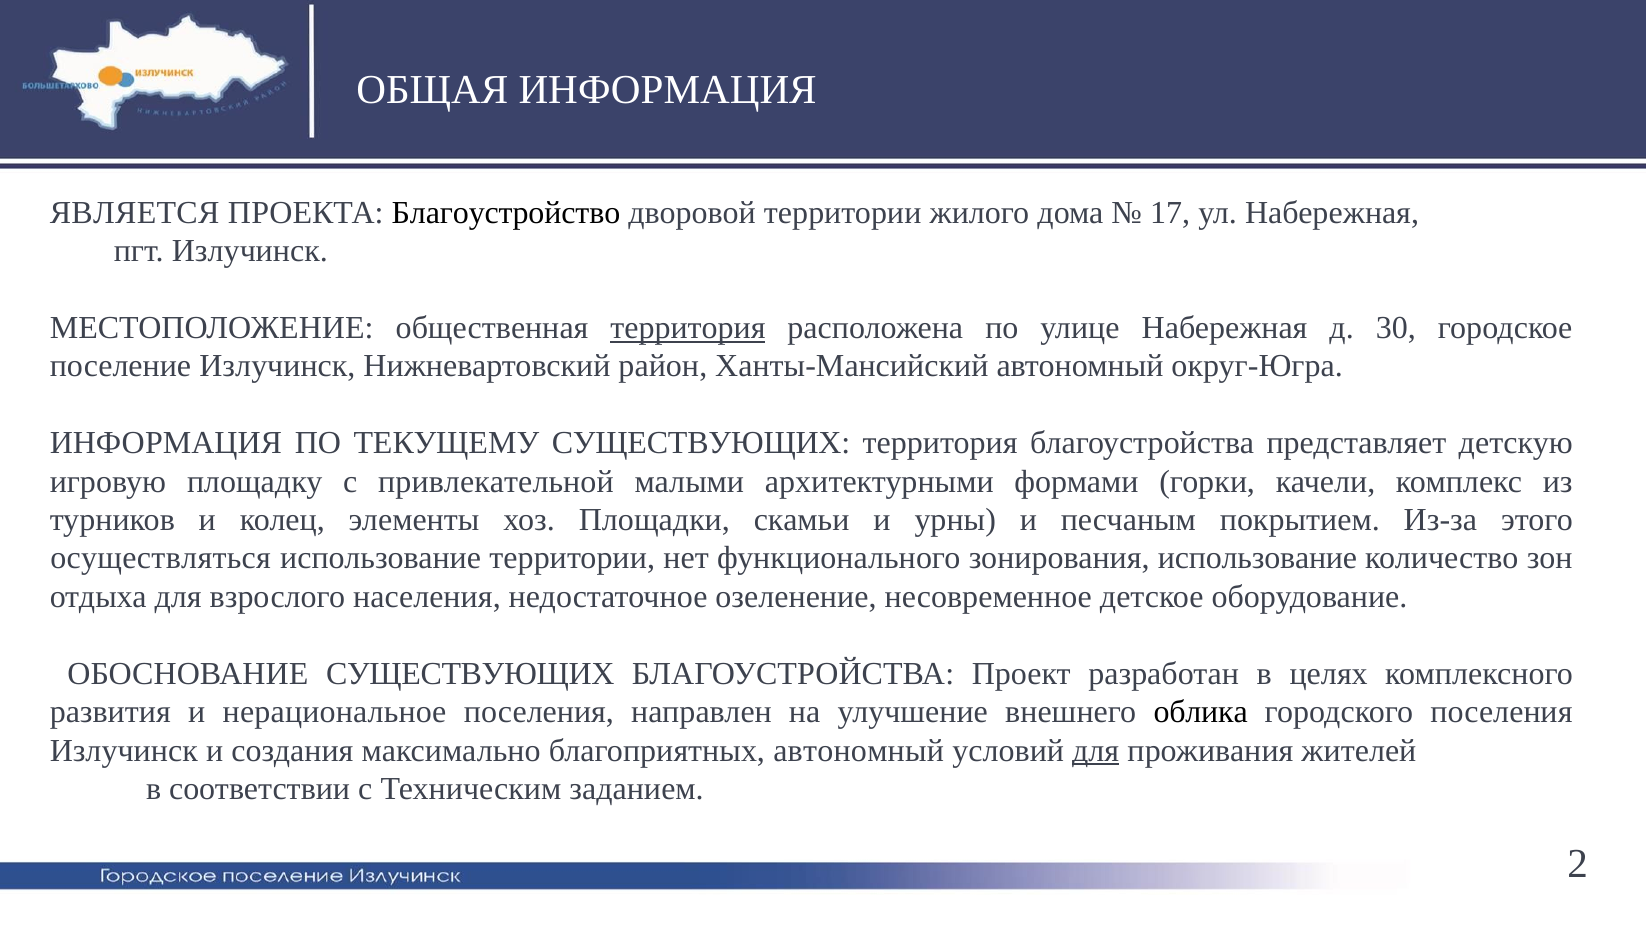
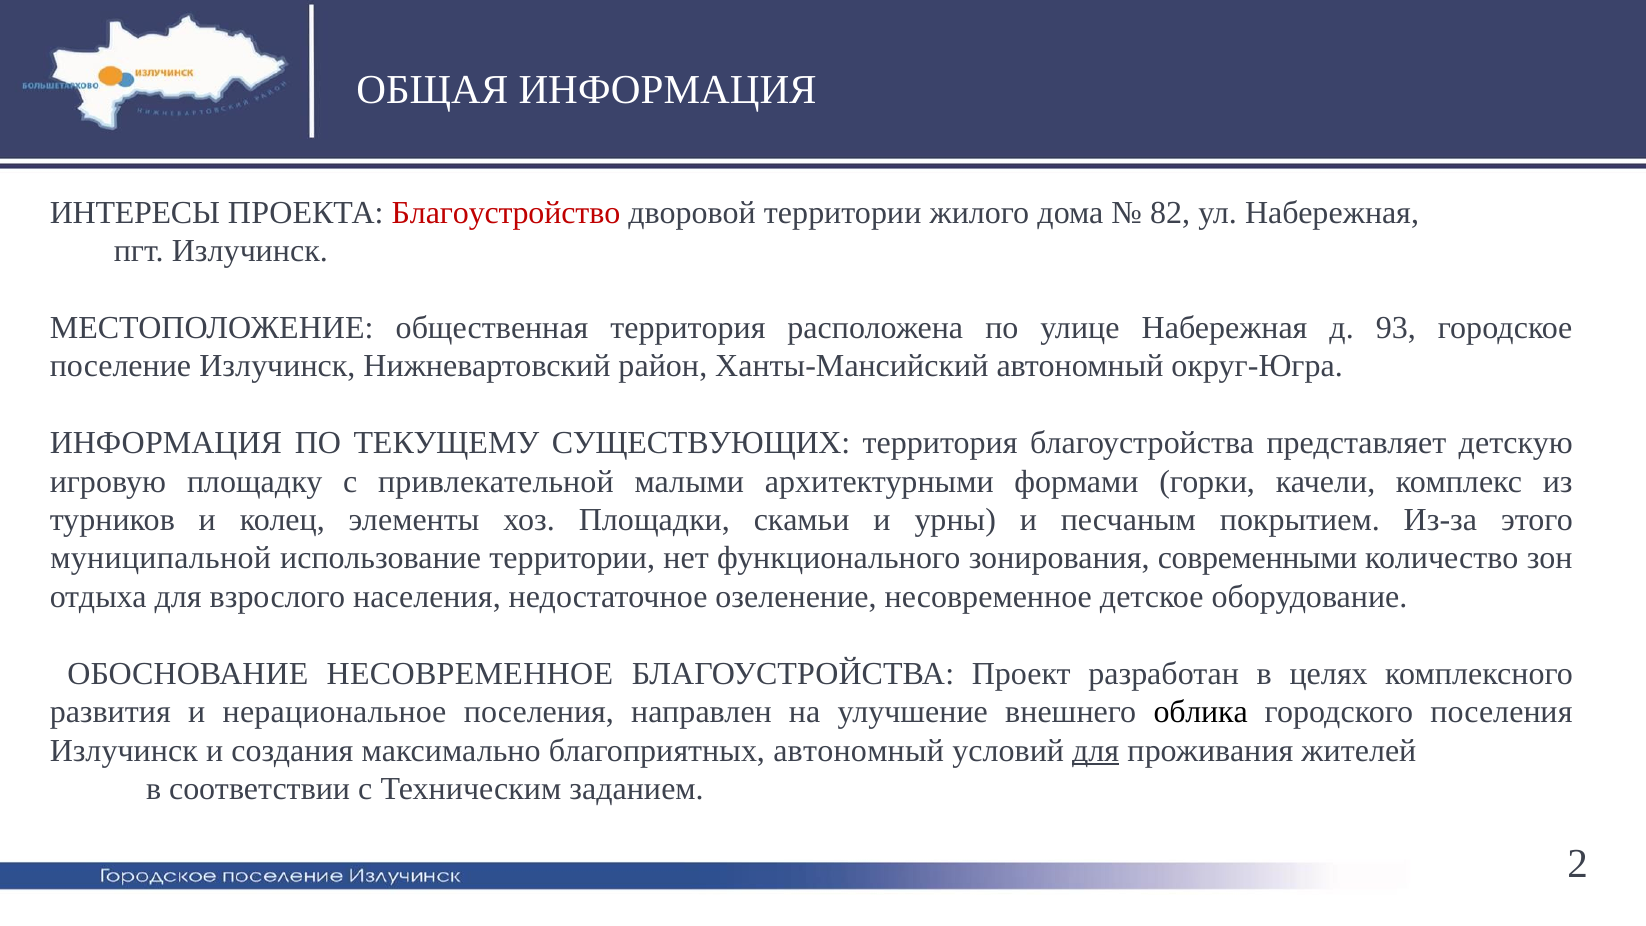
ЯВЛЯЕТСЯ: ЯВЛЯЕТСЯ -> ИНТЕРЕСЫ
Благоустройство colour: black -> red
17: 17 -> 82
территория at (688, 328) underline: present -> none
30: 30 -> 93
осуществляться: осуществляться -> муниципальной
зонирования использование: использование -> современными
ОБОСНОВАНИЕ СУЩЕСТВУЮЩИХ: СУЩЕСТВУЮЩИХ -> НЕСОВРЕМЕННОЕ
